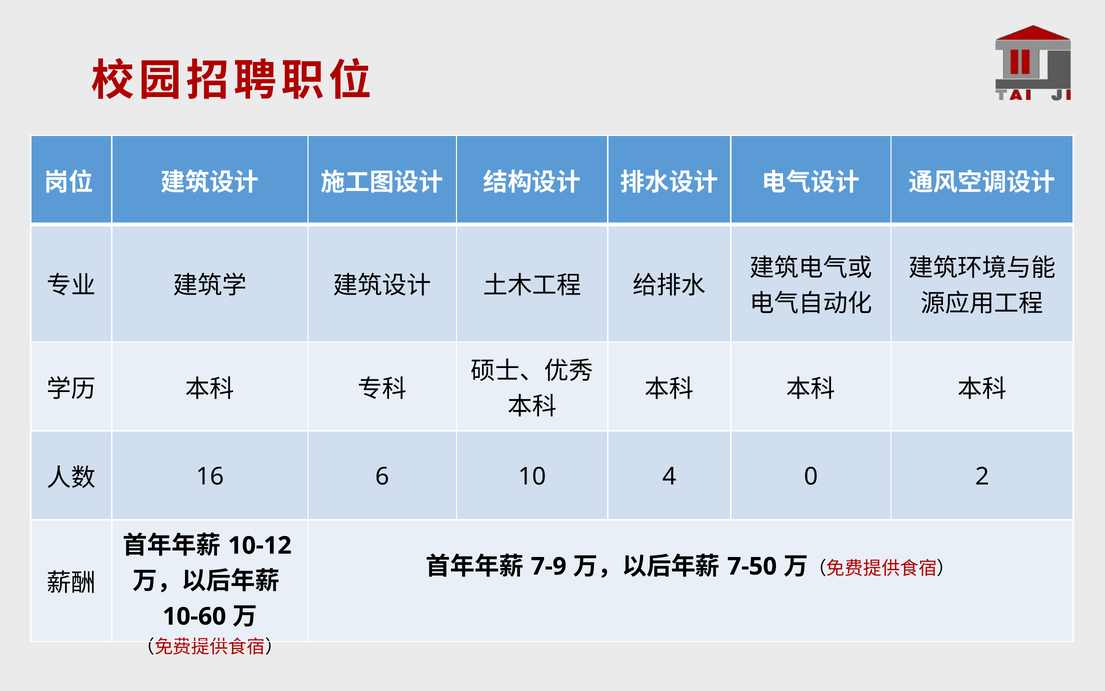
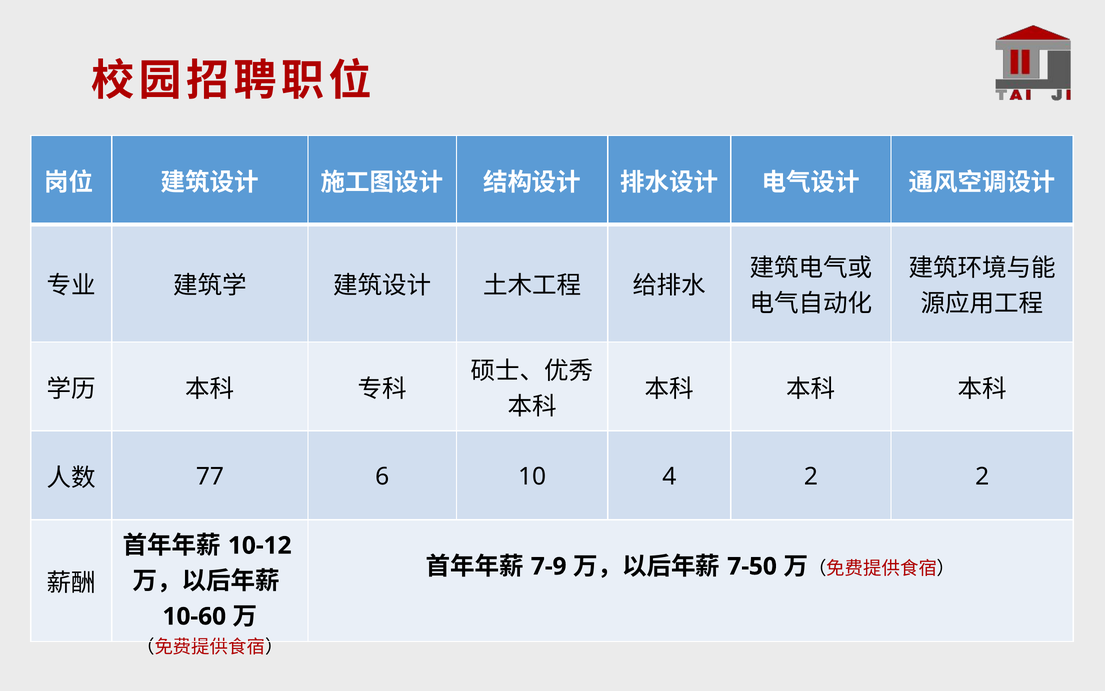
16: 16 -> 77
4 0: 0 -> 2
